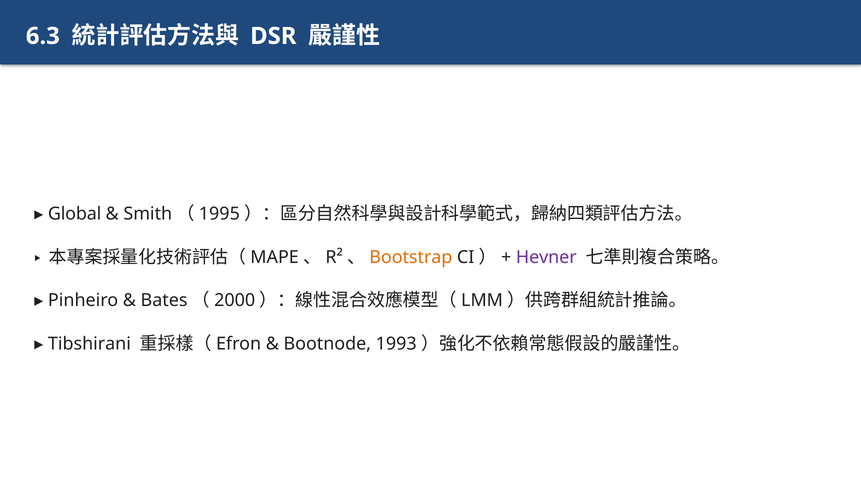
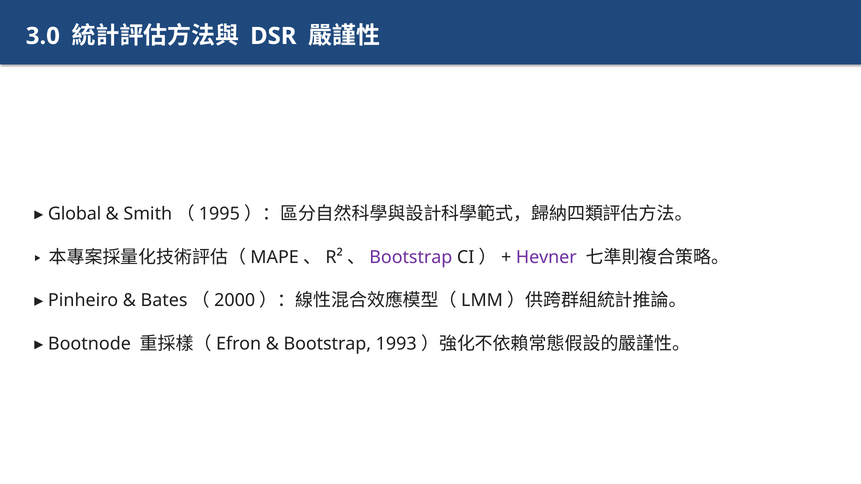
6.3: 6.3 -> 3.0
Bootstrap at (411, 257) colour: orange -> purple
Tibshirani: Tibshirani -> Bootnode
Bootnode at (327, 344): Bootnode -> Bootstrap
